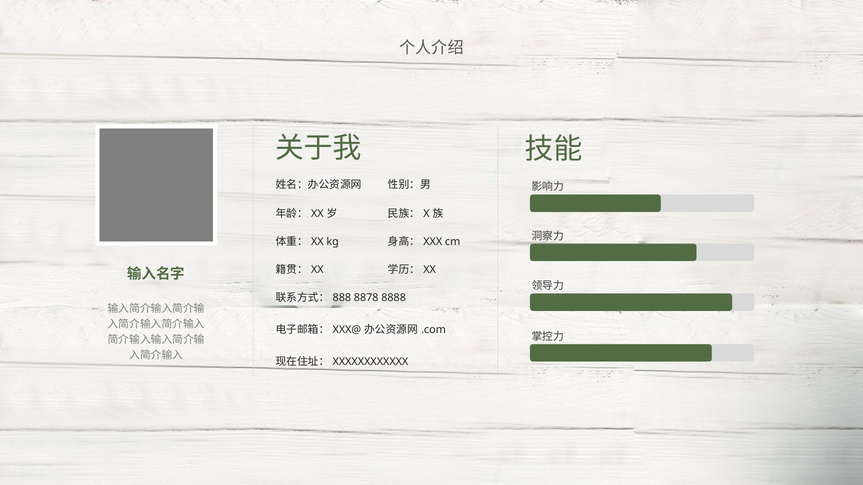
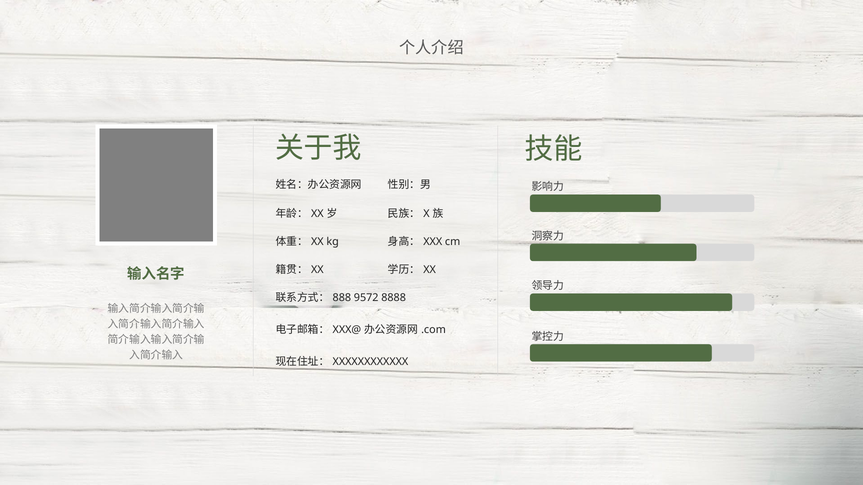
8878: 8878 -> 9572
